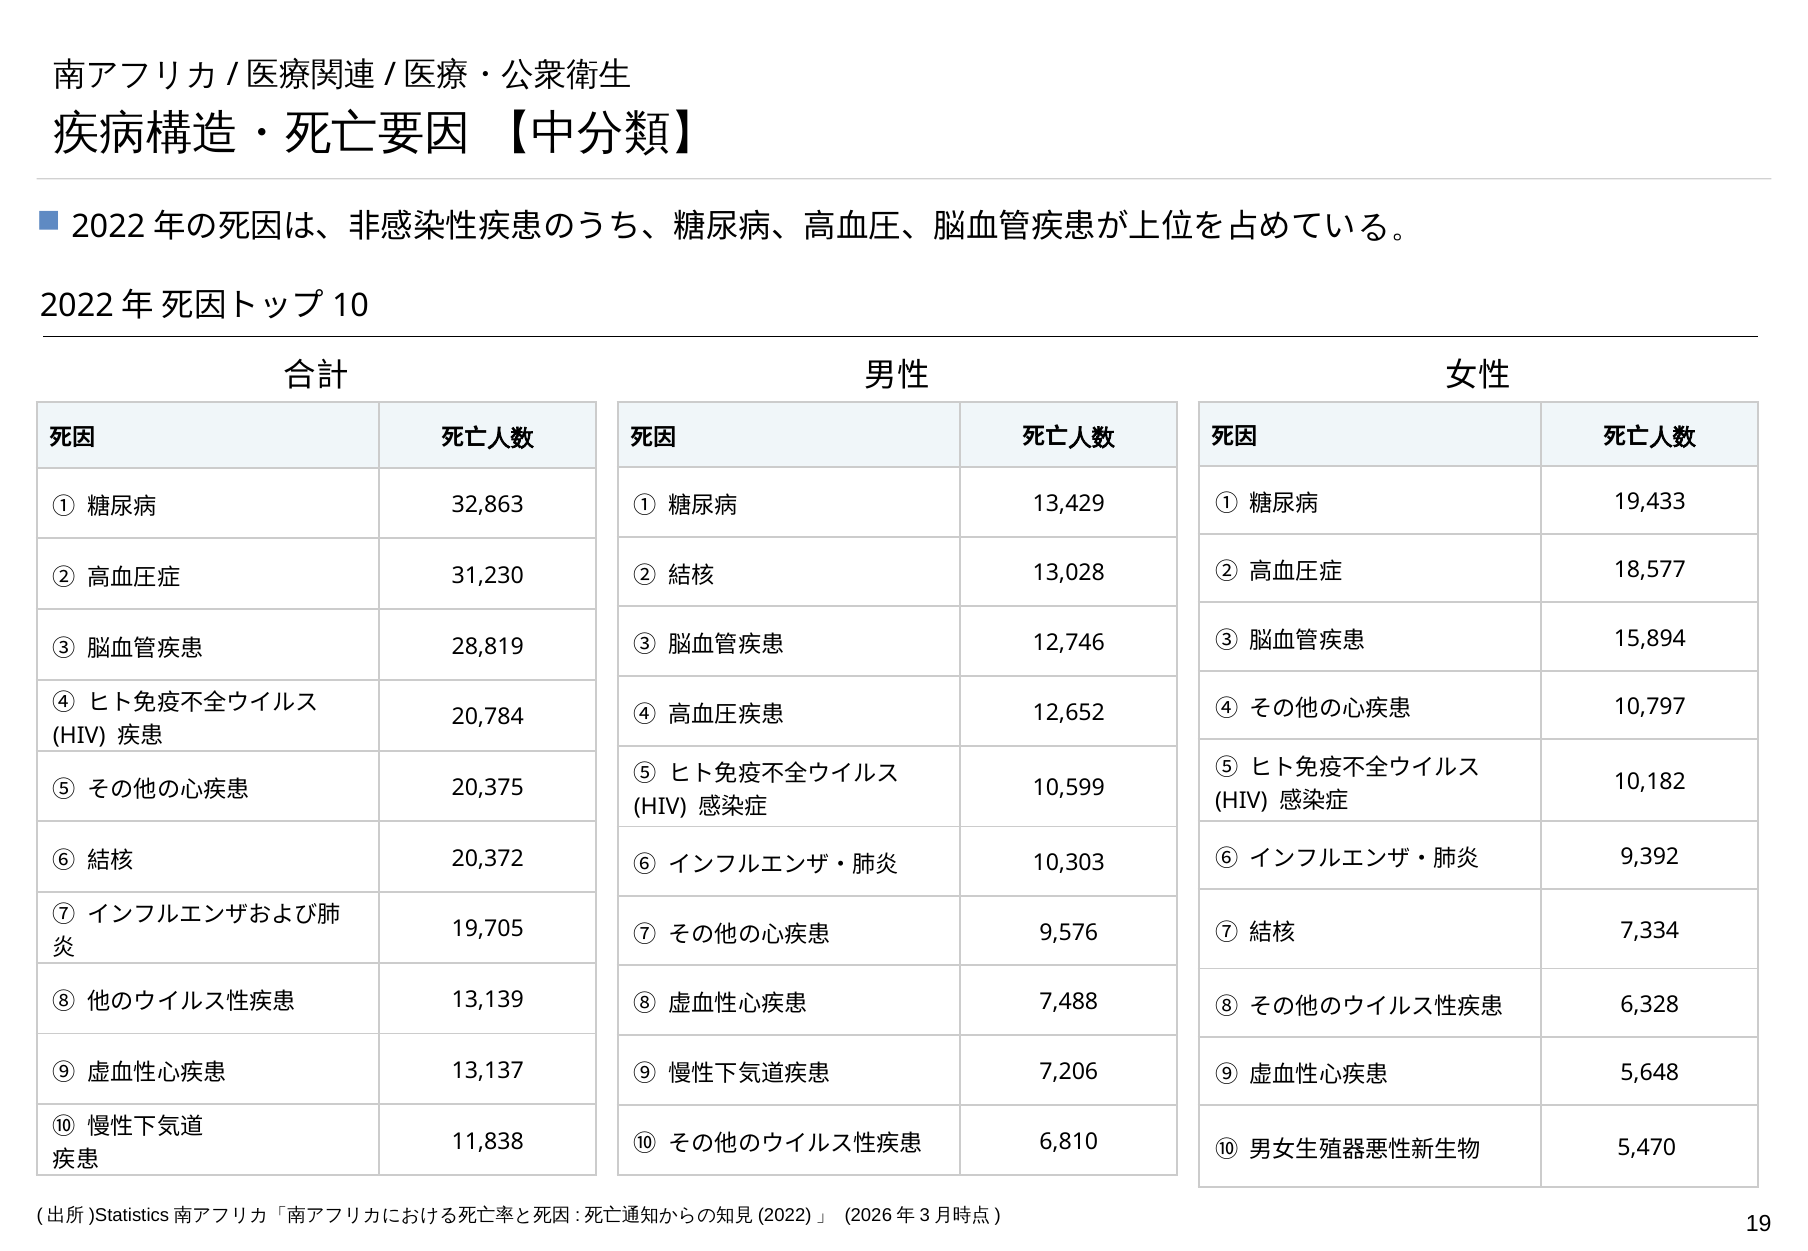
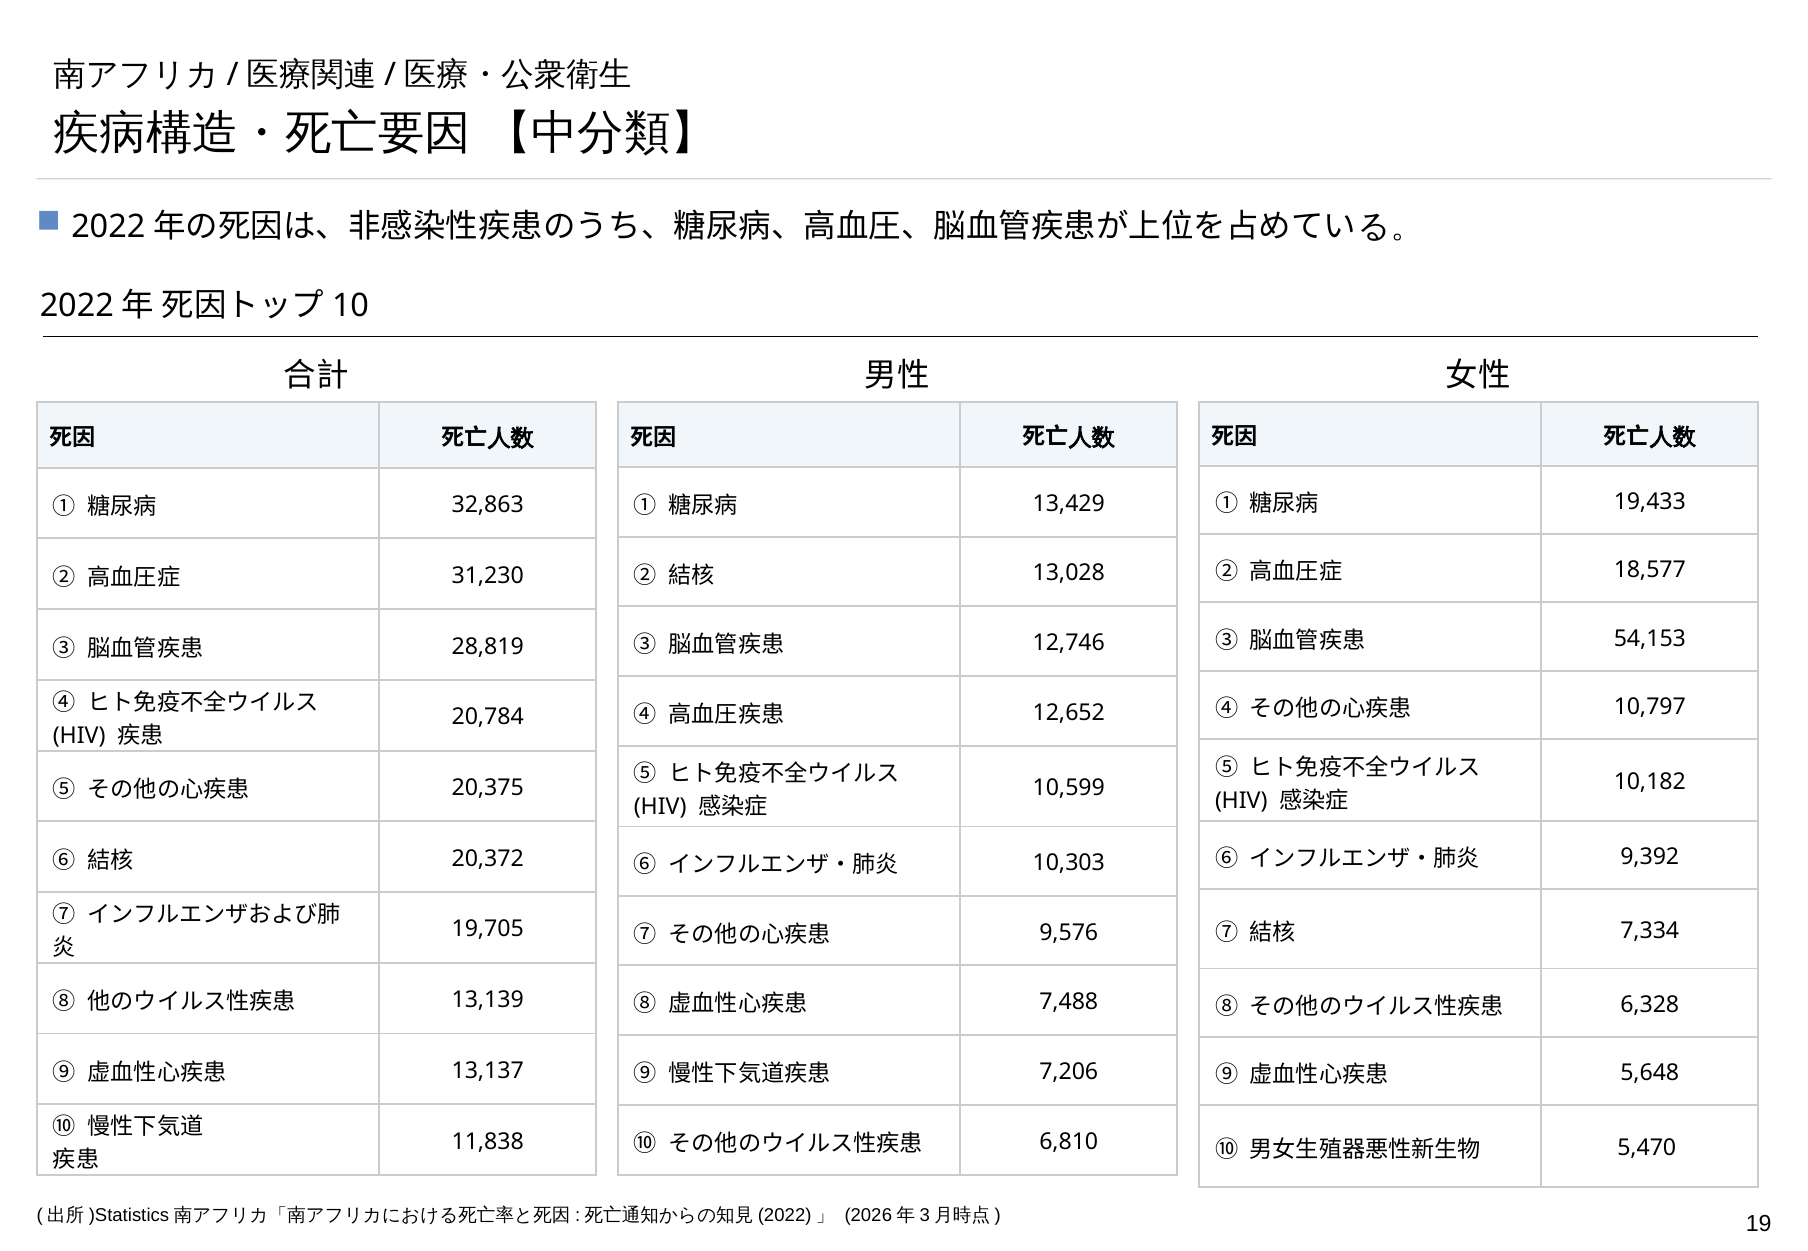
15,894: 15,894 -> 54,153
